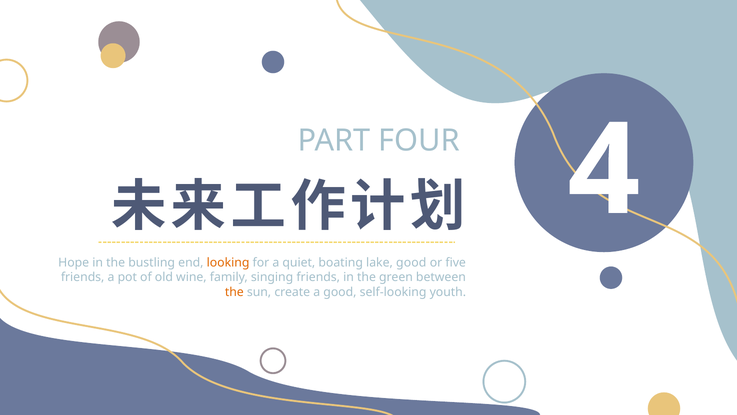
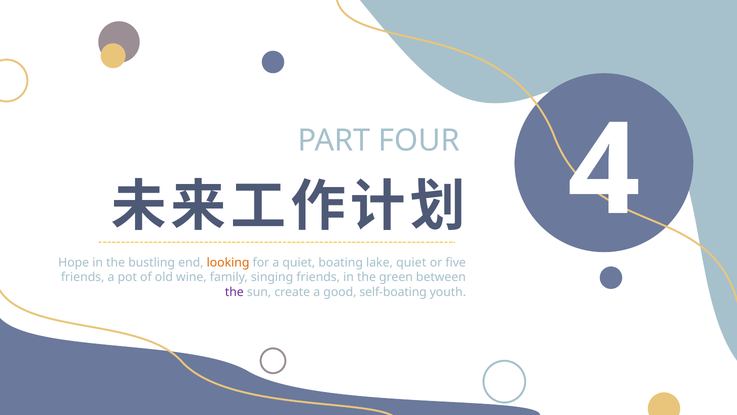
lake good: good -> quiet
the at (234, 292) colour: orange -> purple
self-looking: self-looking -> self-boating
